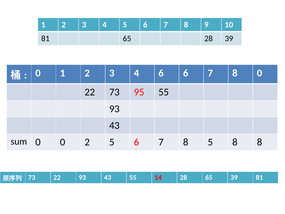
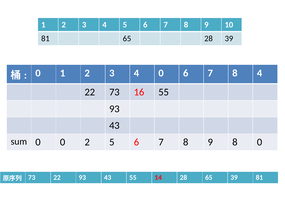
4 6: 6 -> 0
8 0: 0 -> 4
95: 95 -> 16
5 at (210, 142): 5 -> 9
8 8: 8 -> 0
